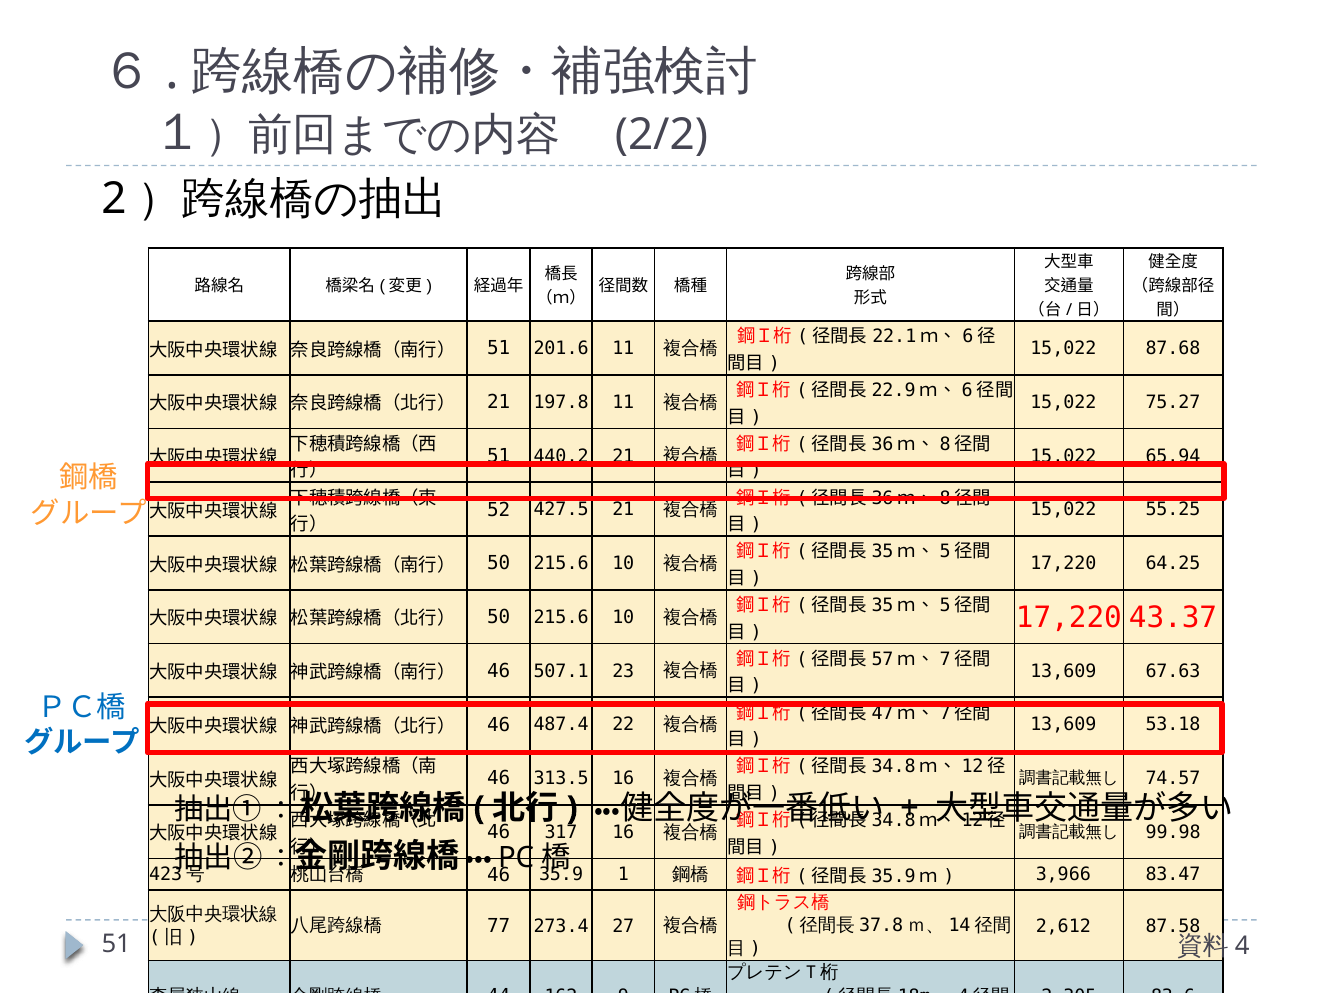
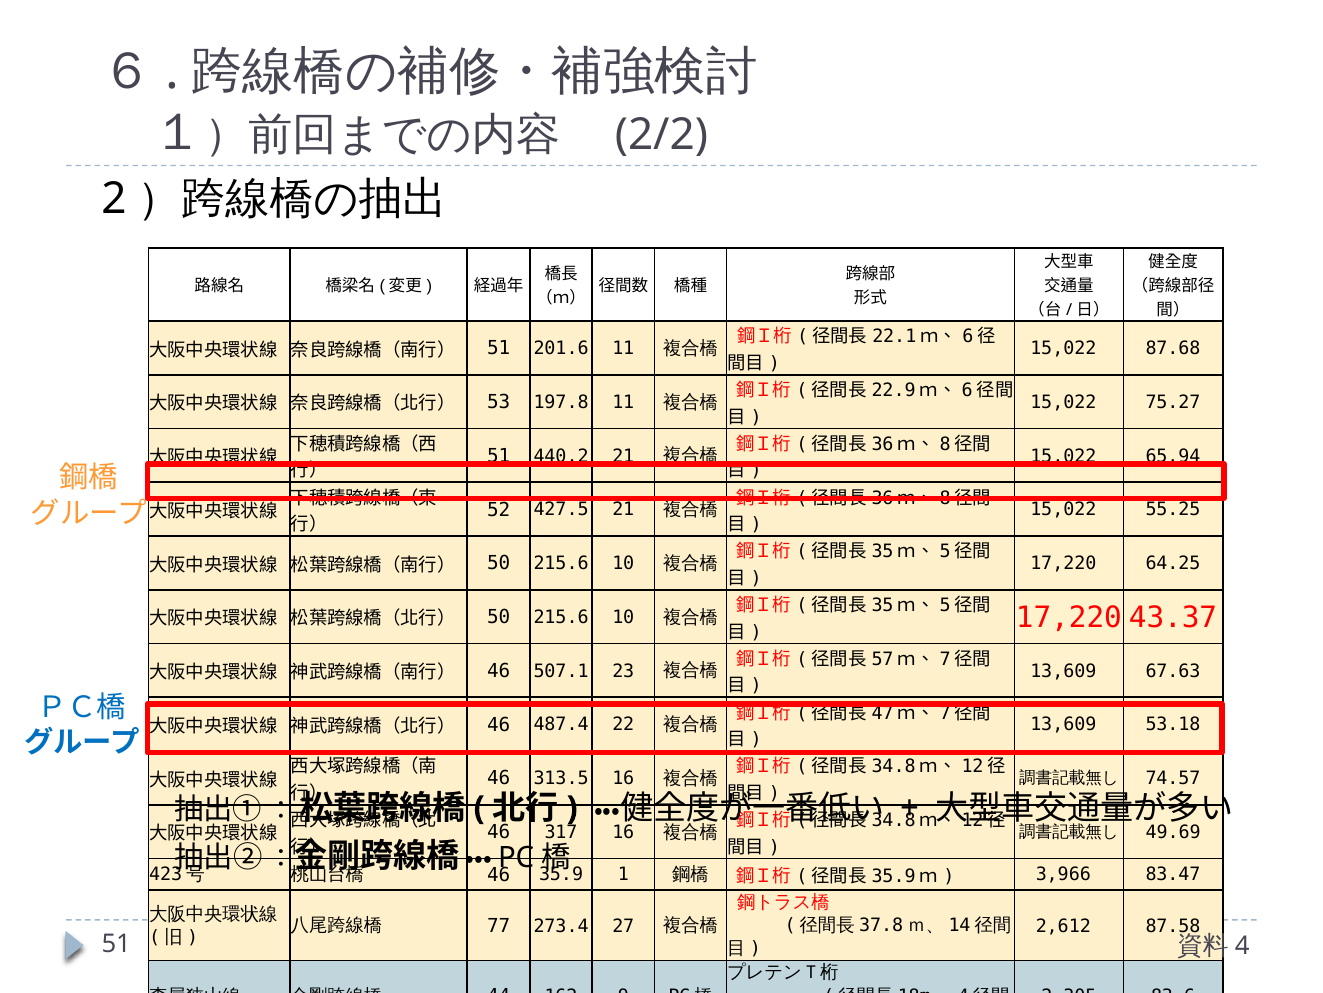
21 at (499, 402): 21 -> 53
99.98: 99.98 -> 49.69
